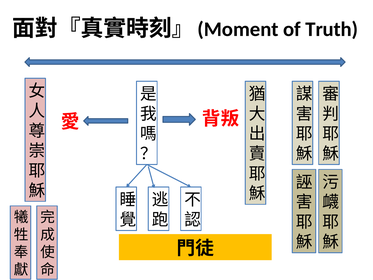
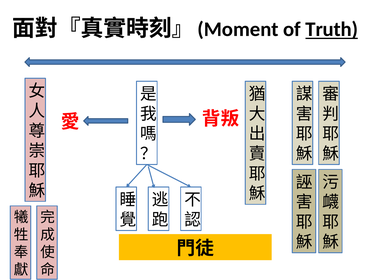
Truth underline: none -> present
